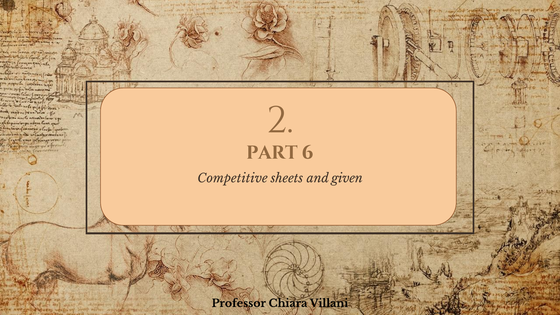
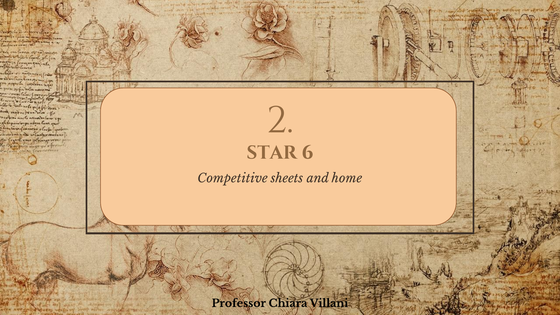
PART: PART -> STAR
given: given -> home
